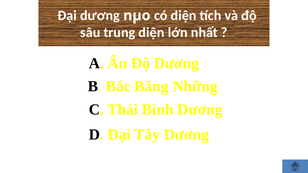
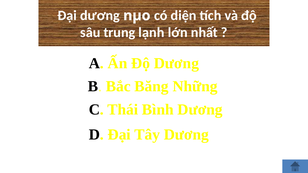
trung diện: diện -> lạnh
